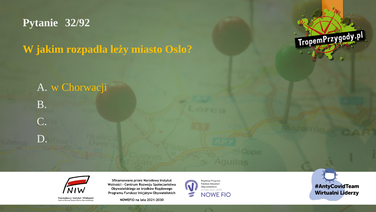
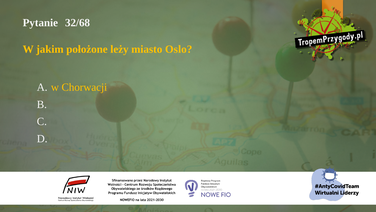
32/92: 32/92 -> 32/68
rozpadła: rozpadła -> położone
